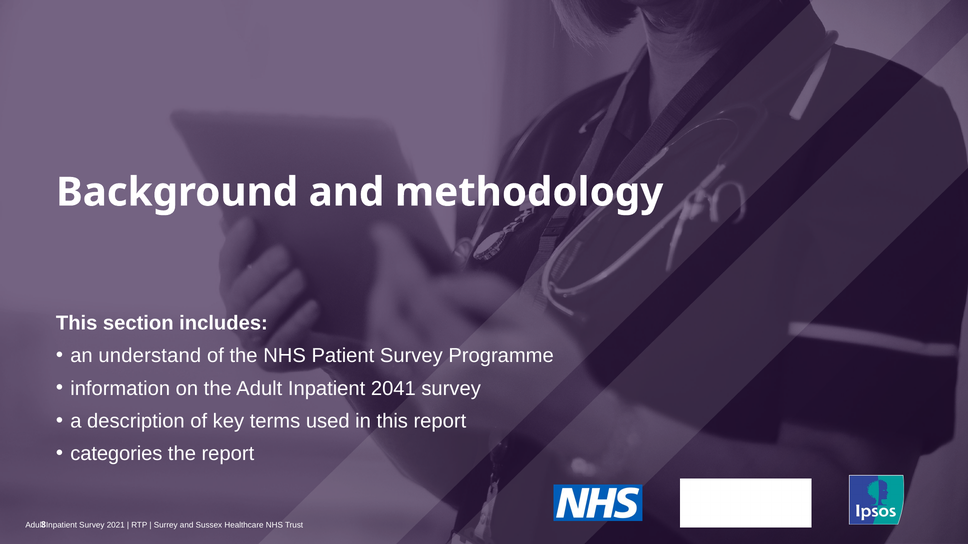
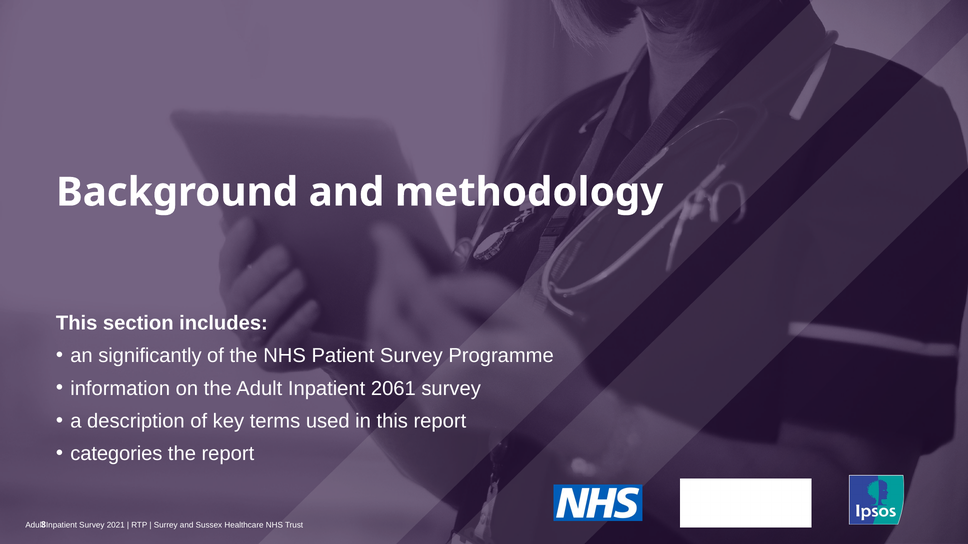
understand: understand -> significantly
2041: 2041 -> 2061
